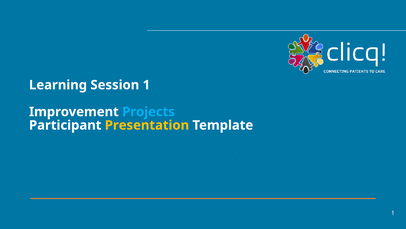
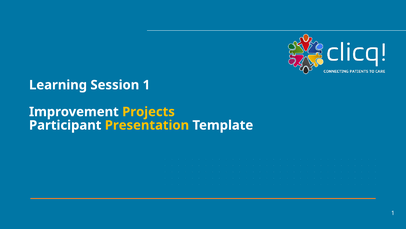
Projects colour: light blue -> yellow
